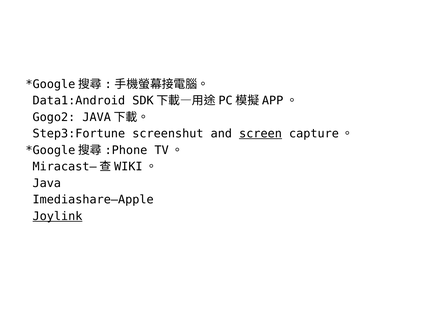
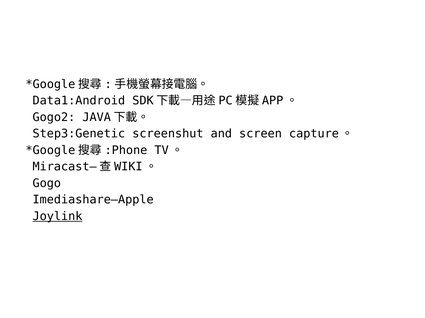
Step3:Fortune: Step3:Fortune -> Step3:Genetic
screen underline: present -> none
Java: Java -> Gogo
